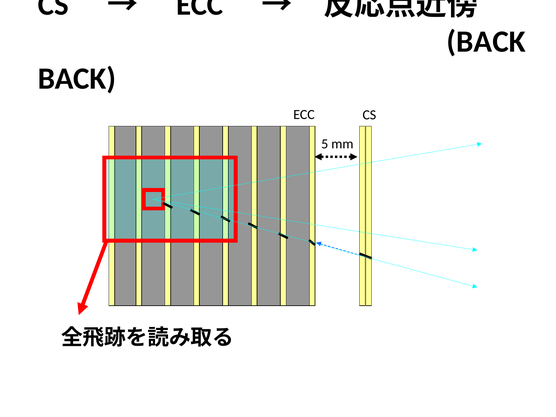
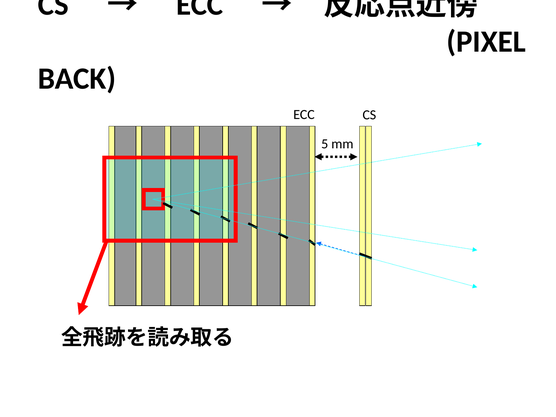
BACK at (486, 42): BACK -> PIXEL
